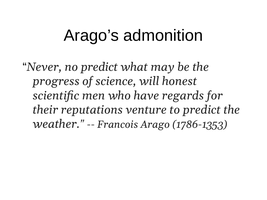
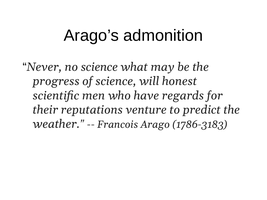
no predict: predict -> science
1786-1353: 1786-1353 -> 1786-3183
